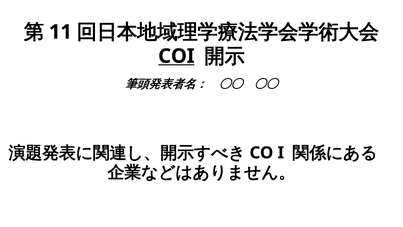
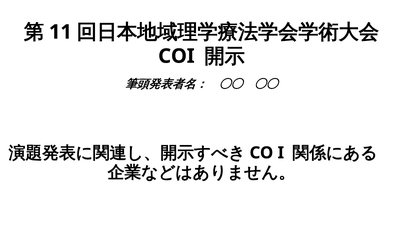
COI underline: present -> none
